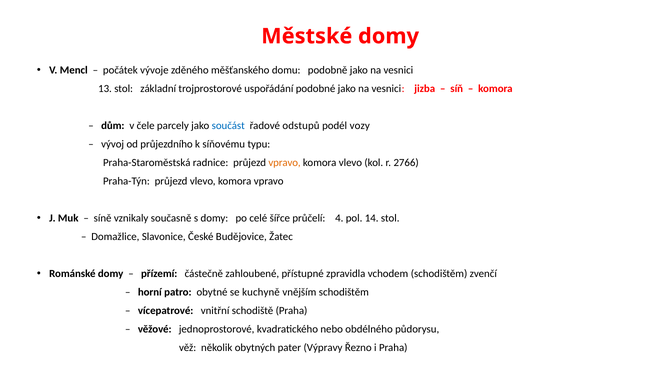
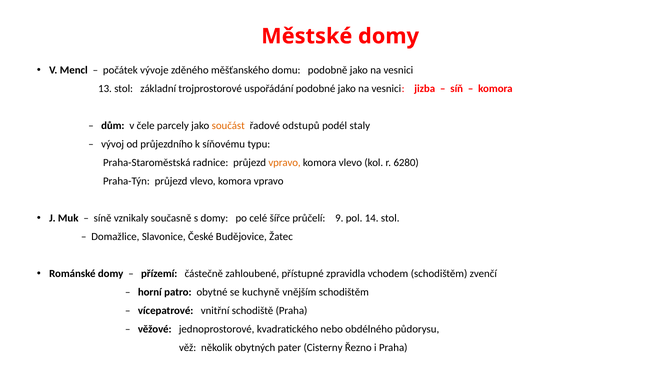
součást colour: blue -> orange
vozy: vozy -> staly
2766: 2766 -> 6280
4: 4 -> 9
Výpravy: Výpravy -> Cisterny
